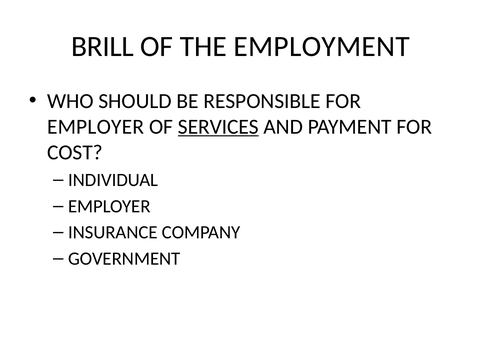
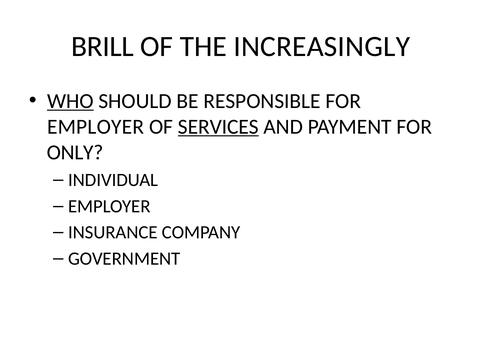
EMPLOYMENT: EMPLOYMENT -> INCREASINGLY
WHO underline: none -> present
COST: COST -> ONLY
